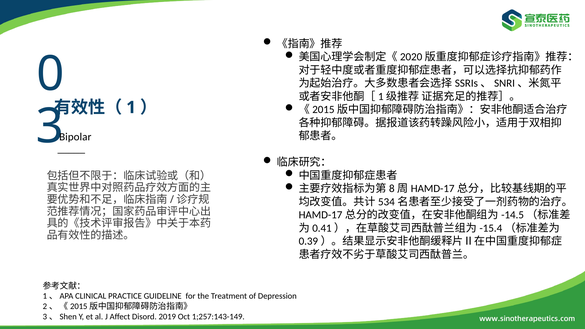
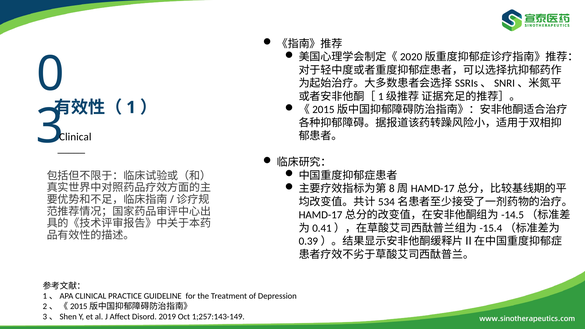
Bipolar at (75, 137): Bipolar -> Clinical
